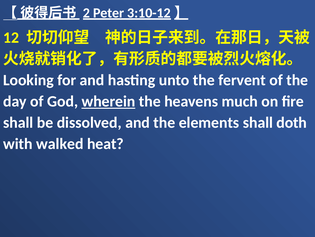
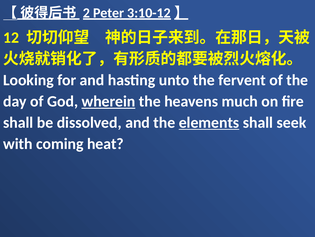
elements underline: none -> present
doth: doth -> seek
walked: walked -> coming
